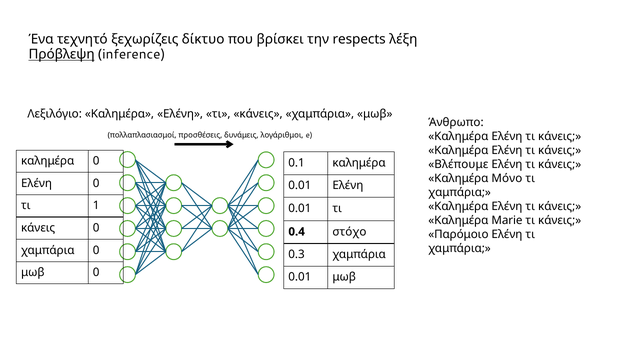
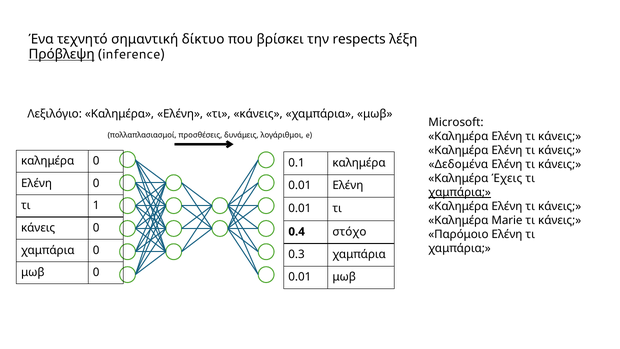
ξεχωρίζεις: ξεχωρίζεις -> σημαντική
Άνθρωπο: Άνθρωπο -> Microsoft
Βλέπουμε: Βλέπουμε -> Δεδομένα
Μόνο: Μόνο -> Έχεις
χαμπάρια at (460, 192) underline: none -> present
